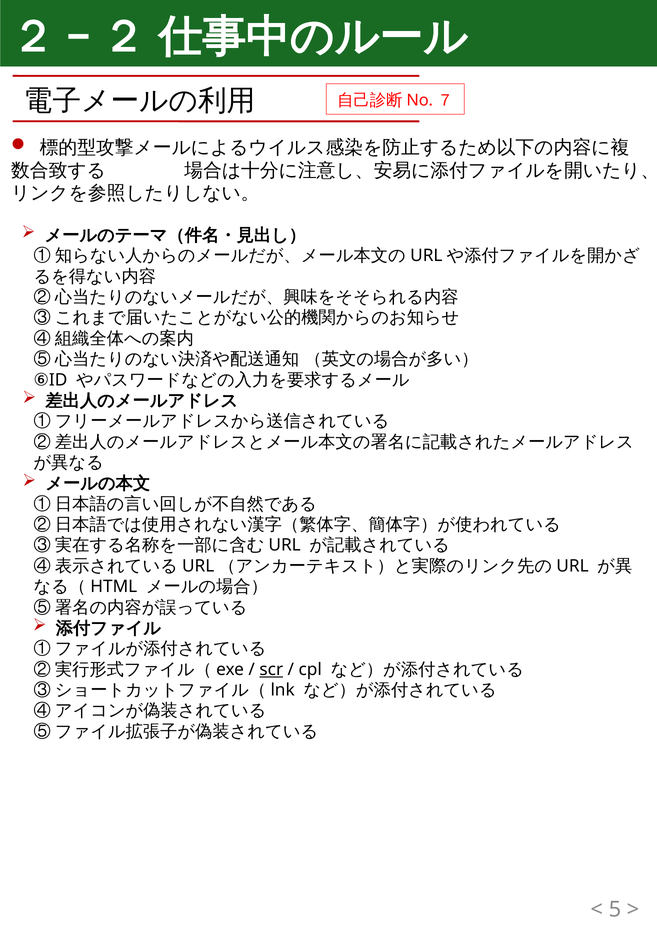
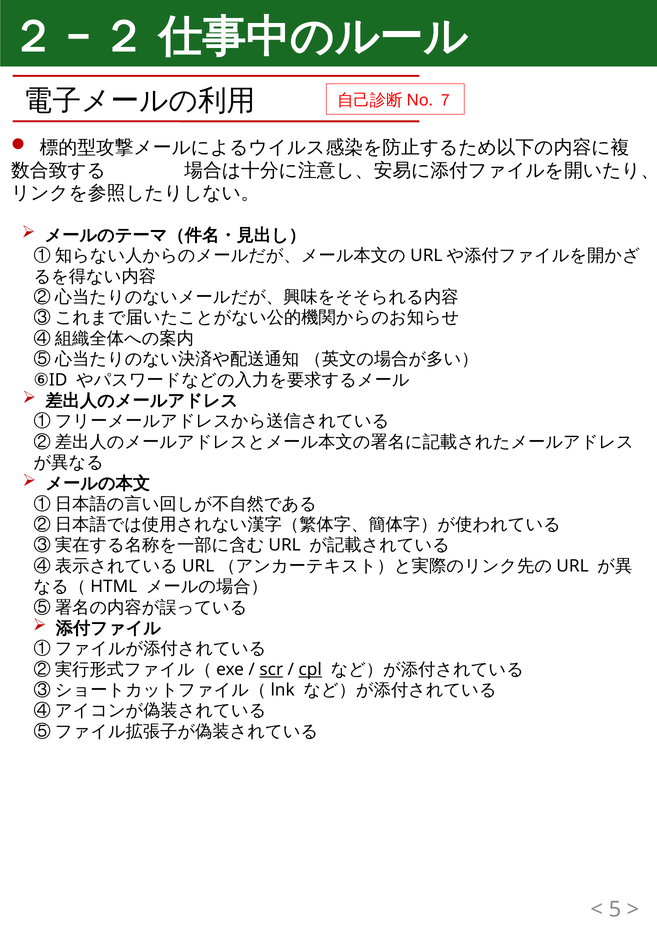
cpl underline: none -> present
